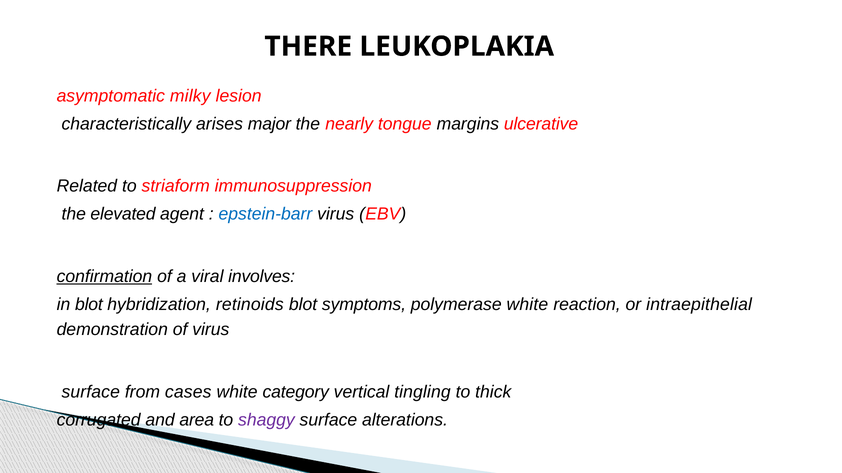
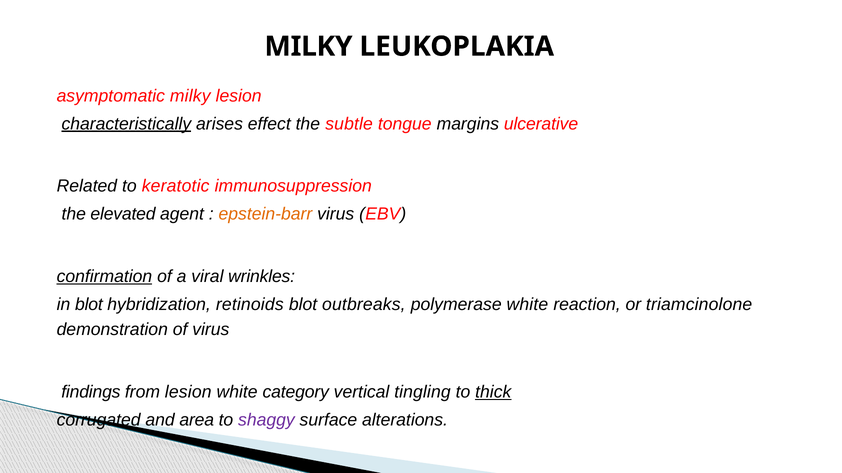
THERE at (308, 47): THERE -> MILKY
characteristically underline: none -> present
major: major -> effect
nearly: nearly -> subtle
striaform: striaform -> keratotic
epstein-barr colour: blue -> orange
involves: involves -> wrinkles
symptoms: symptoms -> outbreaks
intraepithelial: intraepithelial -> triamcinolone
surface at (91, 392): surface -> findings
from cases: cases -> lesion
thick underline: none -> present
